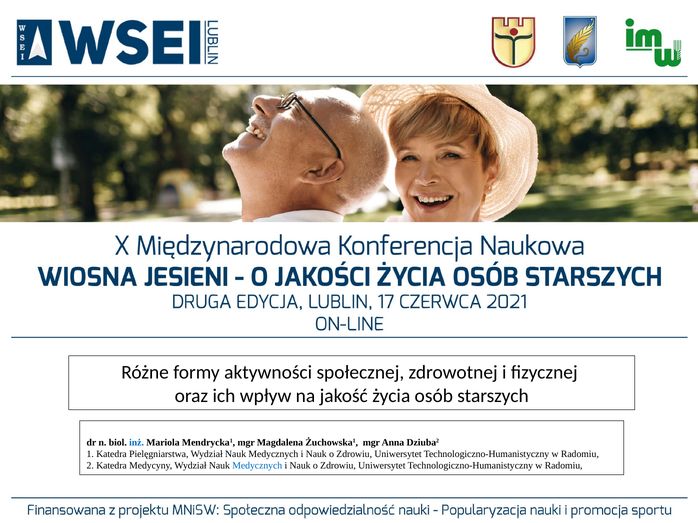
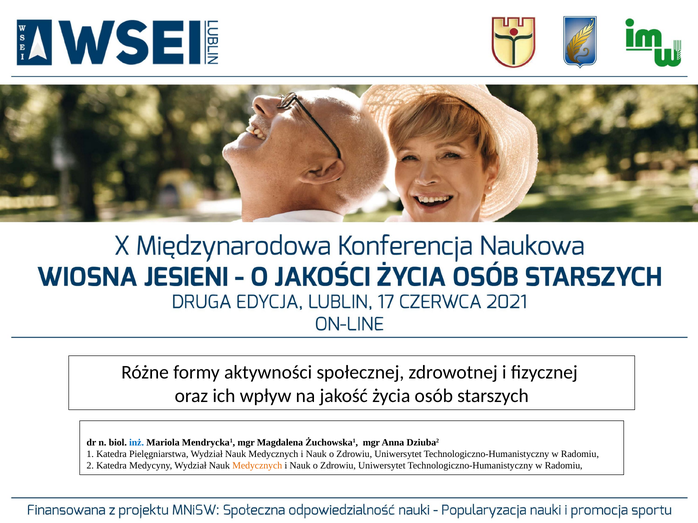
Medycznych at (257, 466) colour: blue -> orange
